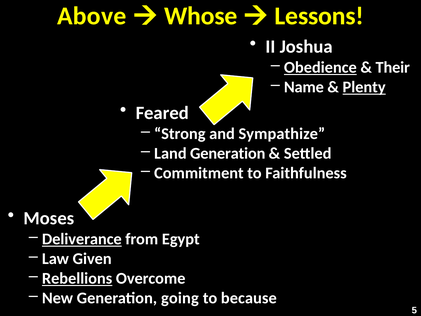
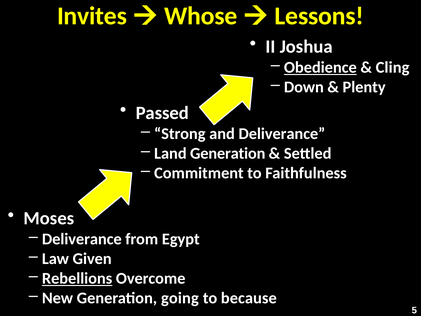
Above: Above -> Invites
Their: Their -> Cling
Name: Name -> Down
Plenty underline: present -> none
Feared: Feared -> Passed
and Sympathize: Sympathize -> Deliverance
Deliverance at (82, 239) underline: present -> none
